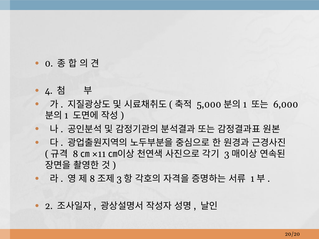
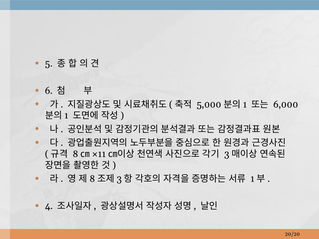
0: 0 -> 5
4: 4 -> 6
2: 2 -> 4
